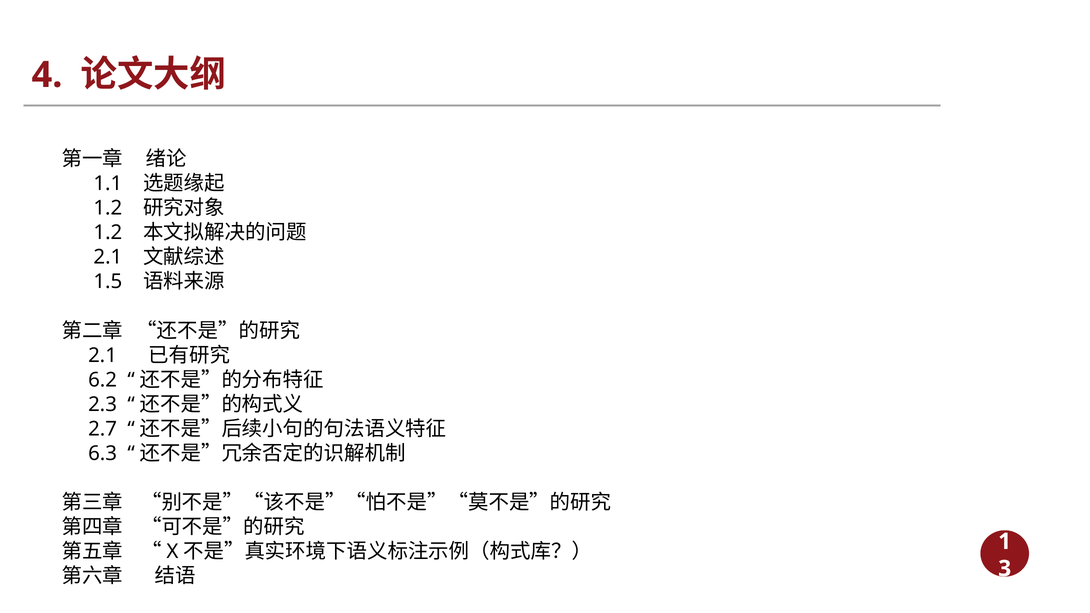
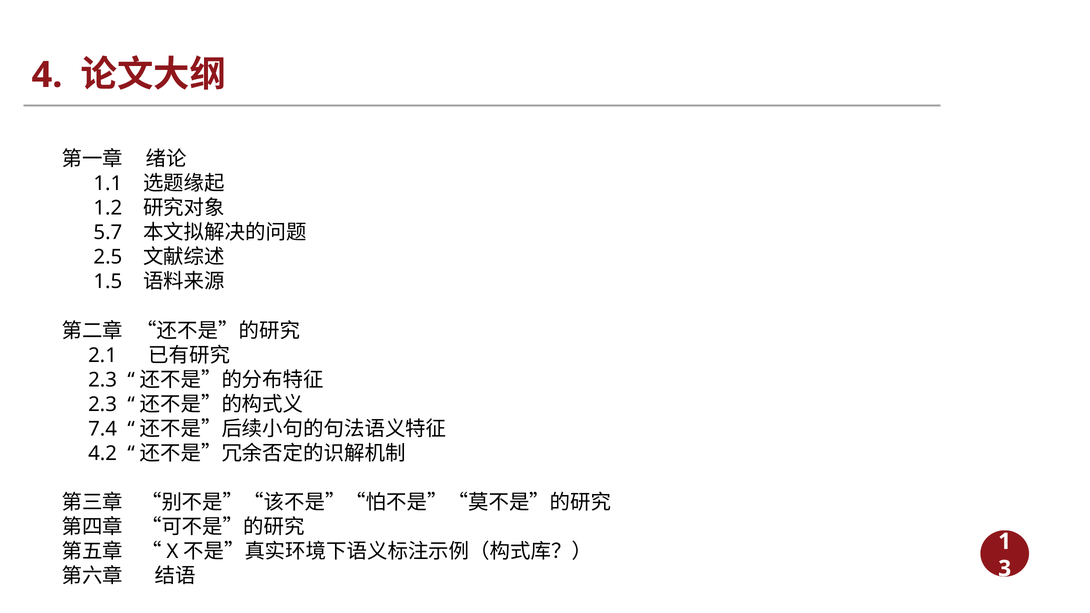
1.2 at (108, 233): 1.2 -> 5.7
2.1 at (108, 257): 2.1 -> 2.5
6.2 at (103, 380): 6.2 -> 2.3
2.7: 2.7 -> 7.4
6.3: 6.3 -> 4.2
